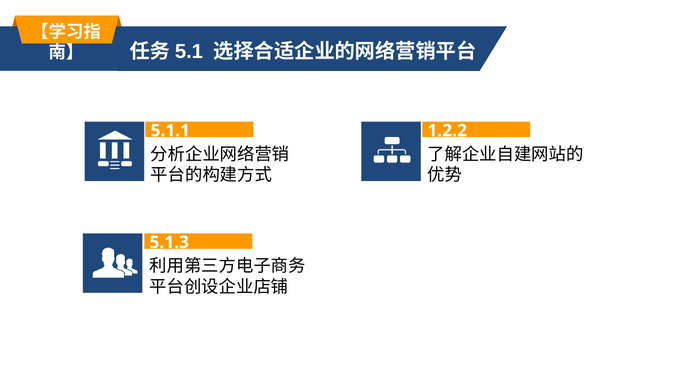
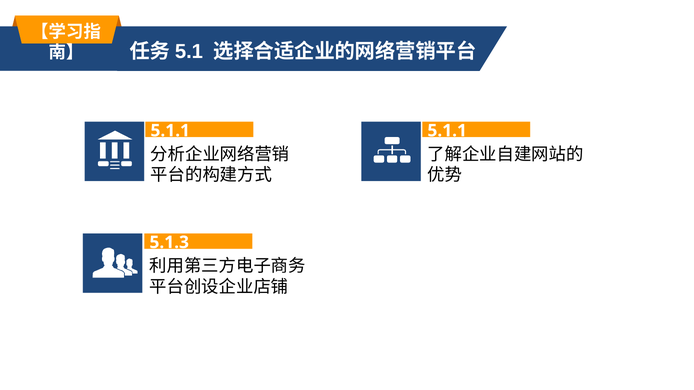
1.2.2 at (447, 131): 1.2.2 -> 5.1.1
